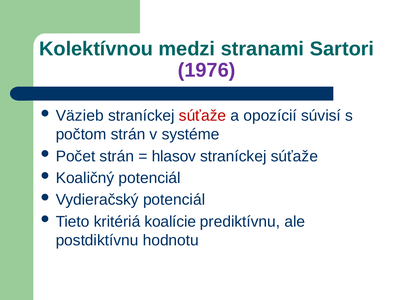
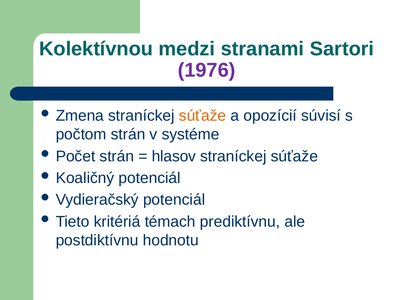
Väzieb: Väzieb -> Zmena
súťaže at (203, 116) colour: red -> orange
koalície: koalície -> témach
